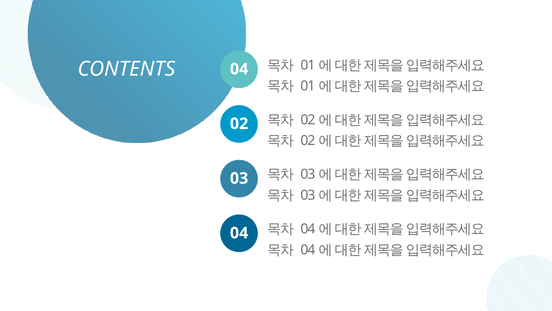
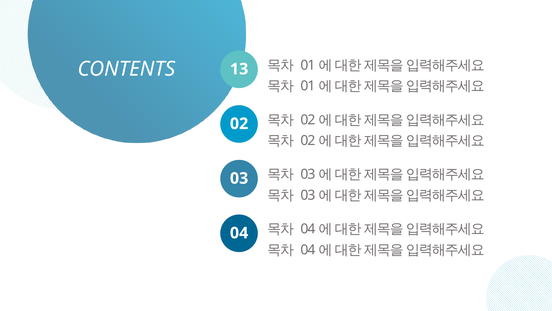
CONTENTS 04: 04 -> 13
